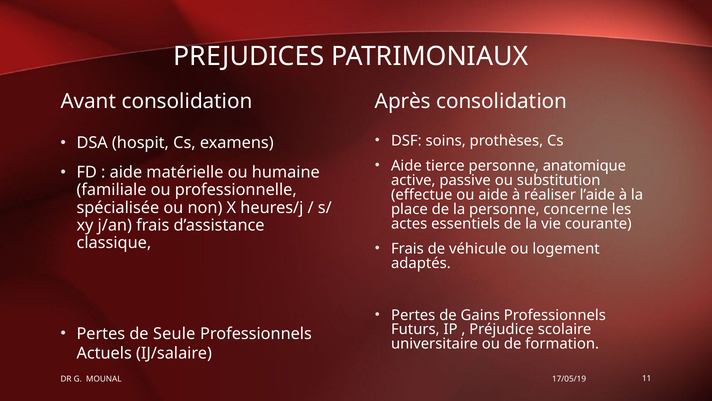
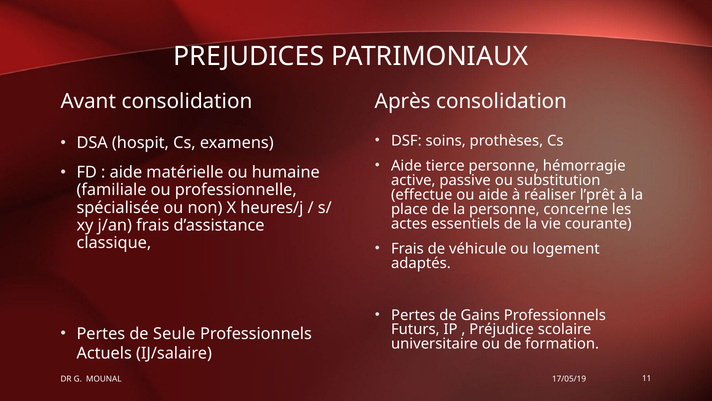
anatomique: anatomique -> hémorragie
l’aide: l’aide -> l’prêt
